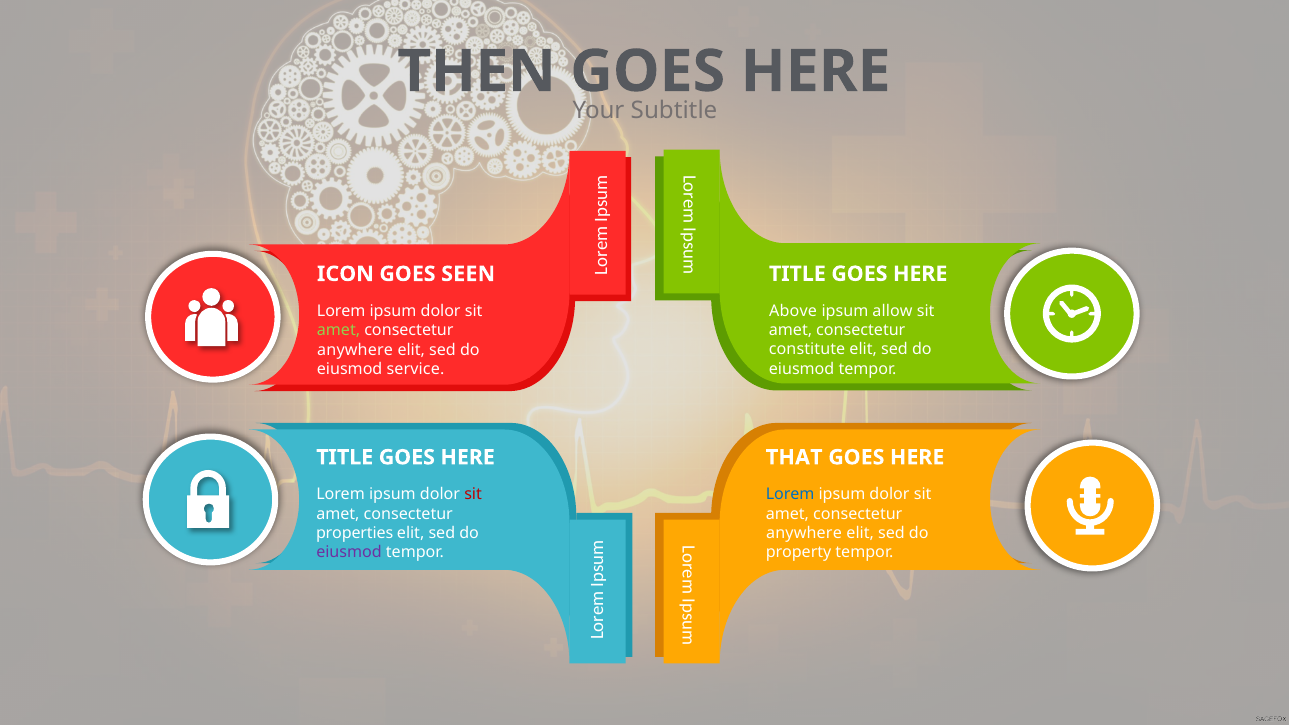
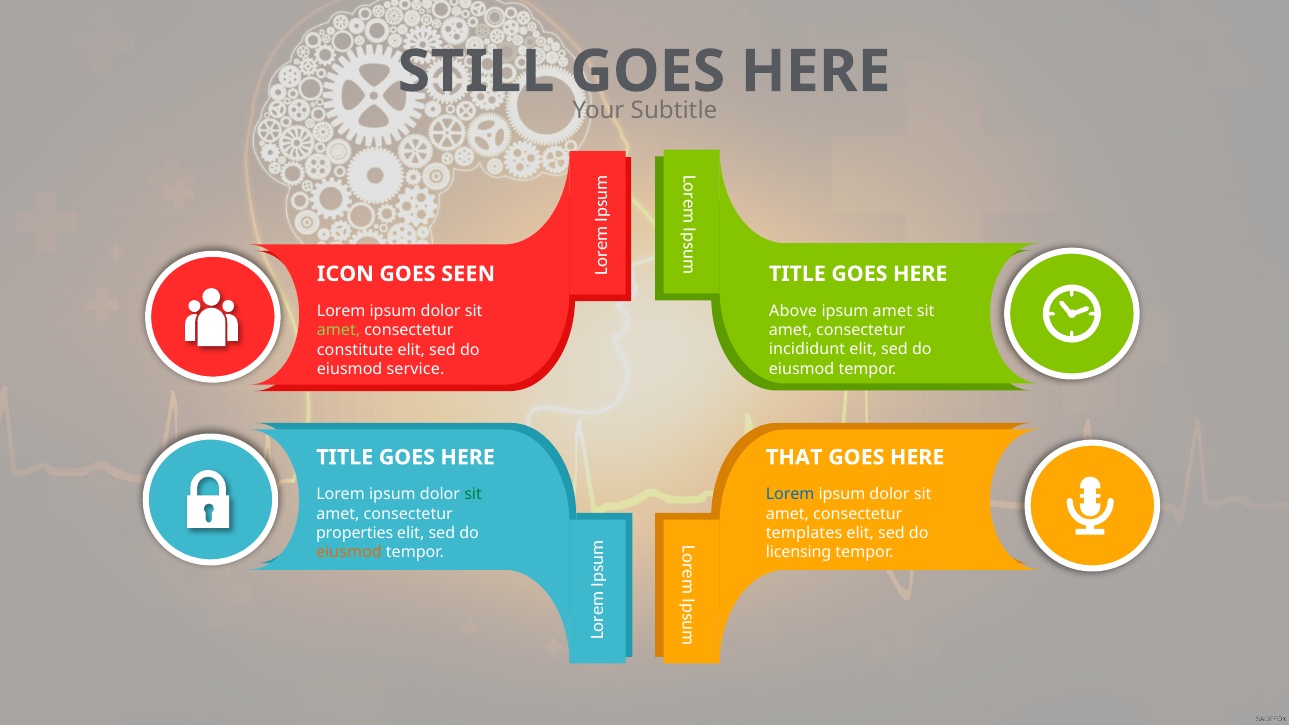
THEN: THEN -> STILL
ipsum allow: allow -> amet
constitute: constitute -> incididunt
anywhere at (355, 350): anywhere -> constitute
sit at (473, 495) colour: red -> green
anywhere at (804, 533): anywhere -> templates
eiusmod at (349, 553) colour: purple -> orange
property: property -> licensing
